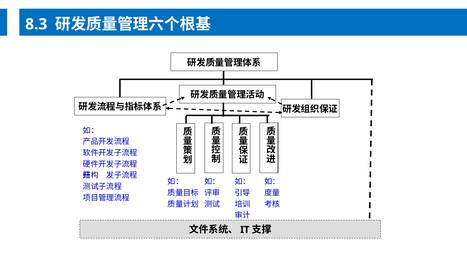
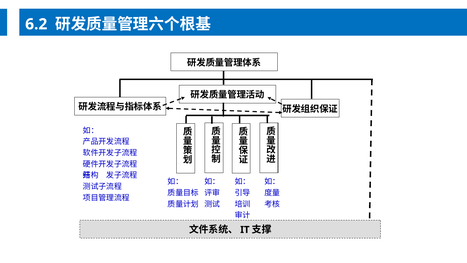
8.3: 8.3 -> 6.2
